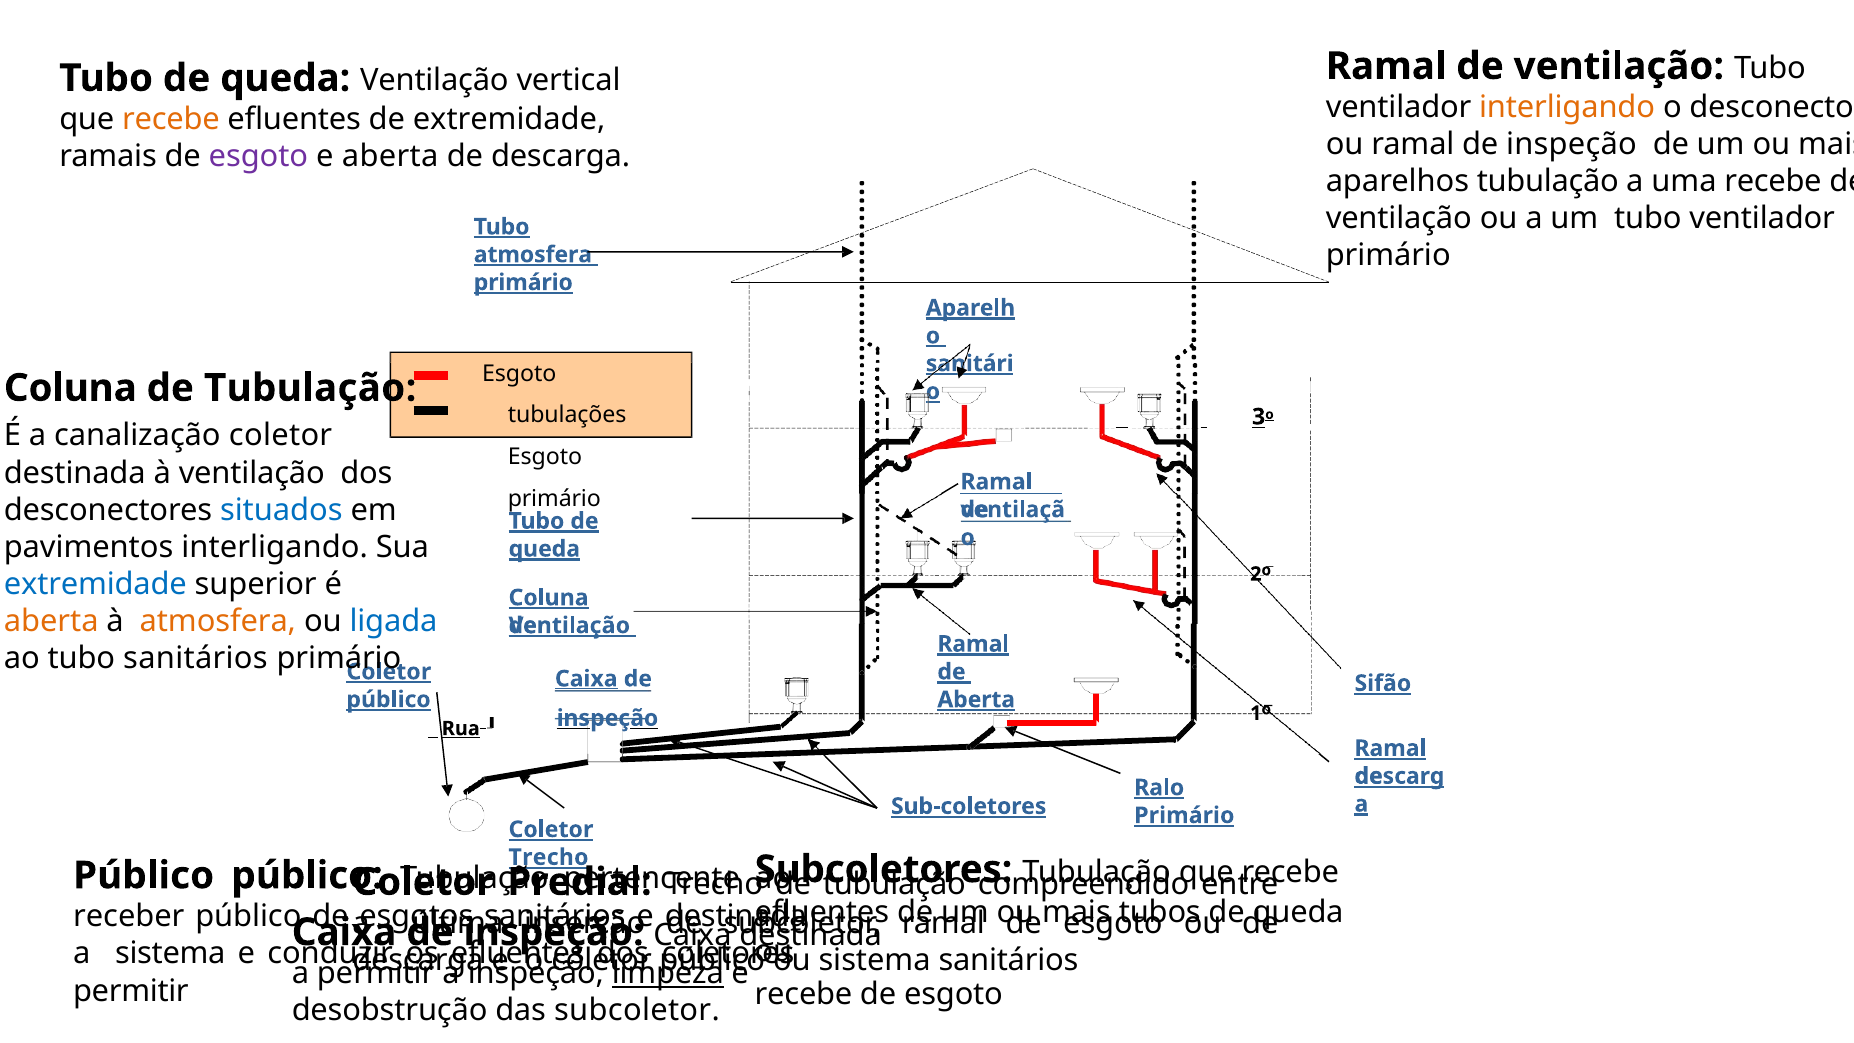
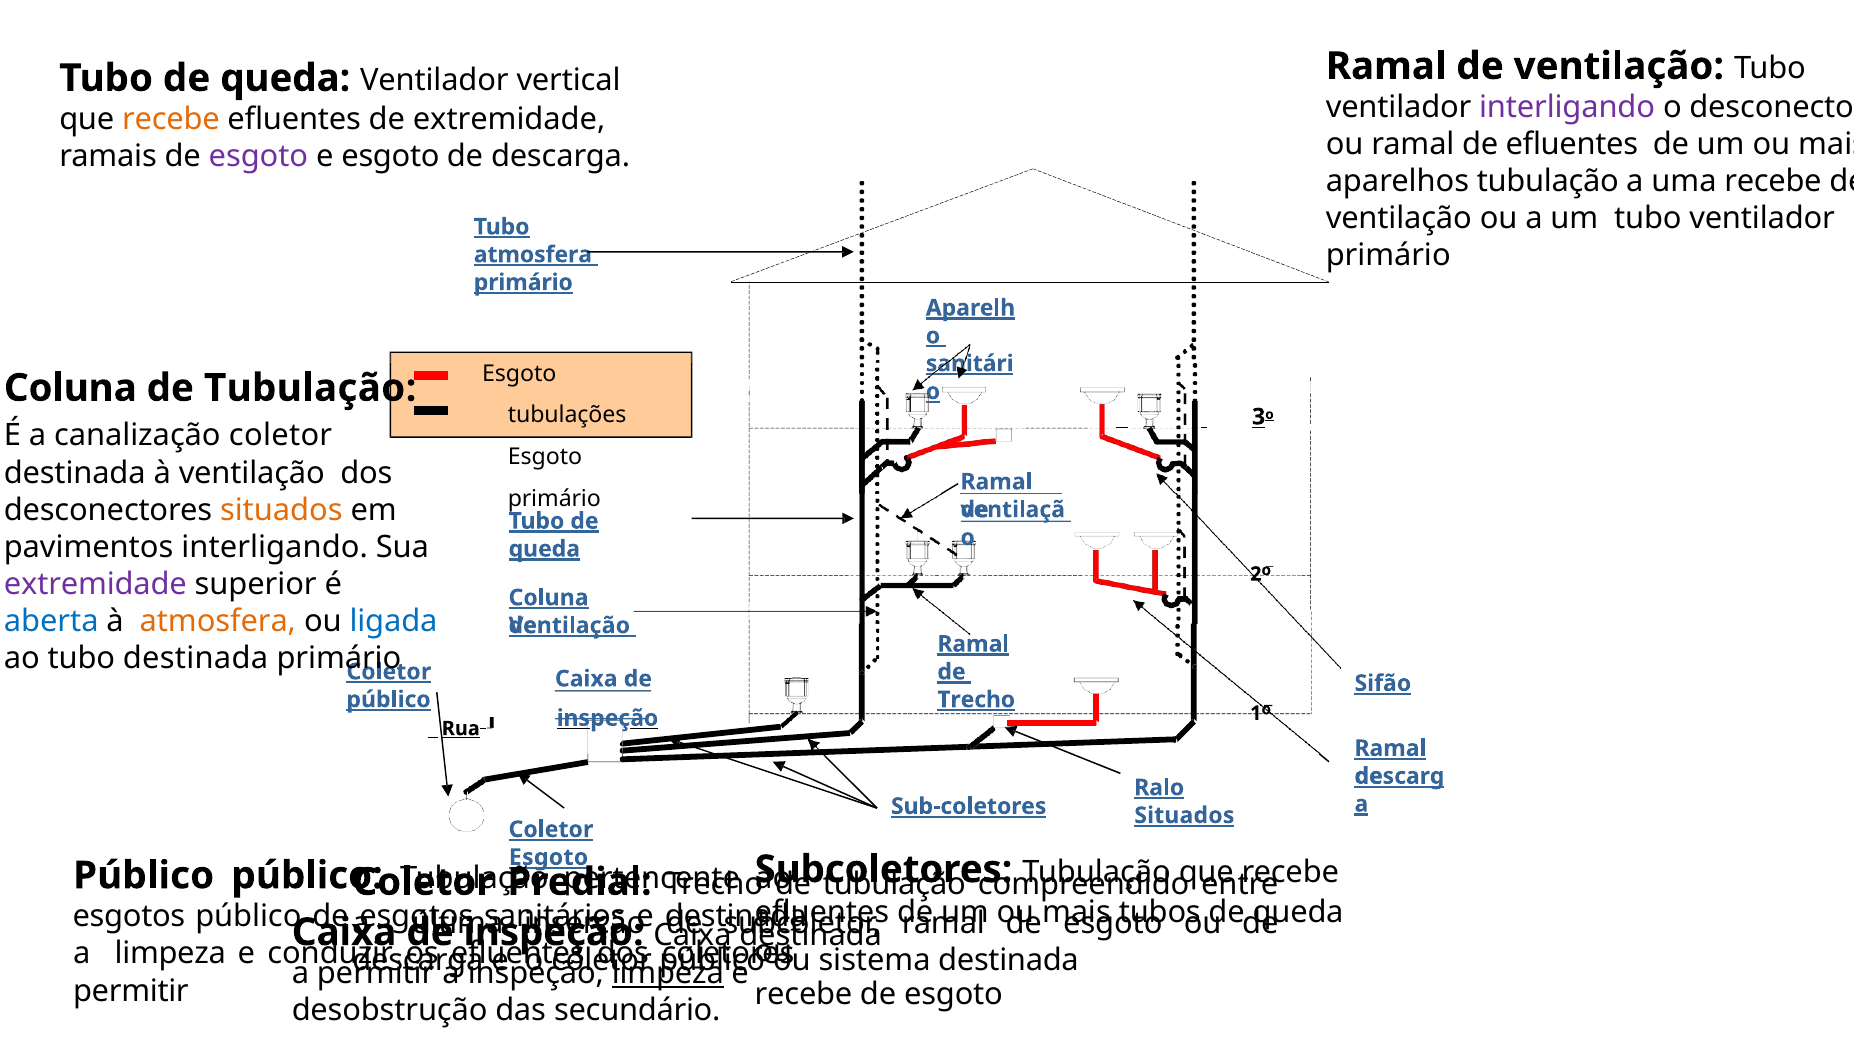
queda Ventilação: Ventilação -> Ventilador
interligando at (1567, 107) colour: orange -> purple
ramal de inspeção: inspeção -> efluentes
e aberta: aberta -> esgoto
situados at (281, 510) colour: blue -> orange
extremidade at (95, 584) colour: blue -> purple
aberta at (51, 621) colour: orange -> blue
tubo sanitários: sanitários -> destinada
Caixa at (586, 679) underline: present -> none
Aberta at (976, 700): Aberta -> Trecho
Primário at (1184, 815): Primário -> Situados
Trecho at (549, 857): Trecho -> Esgoto
receber at (129, 917): receber -> esgotos
a sistema: sistema -> limpeza
sistema sanitários: sanitários -> destinada
das subcoletor: subcoletor -> secundário
